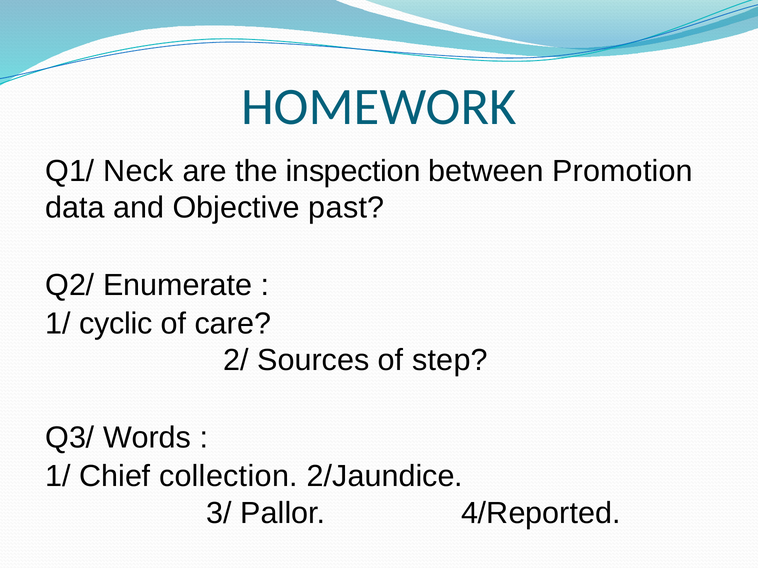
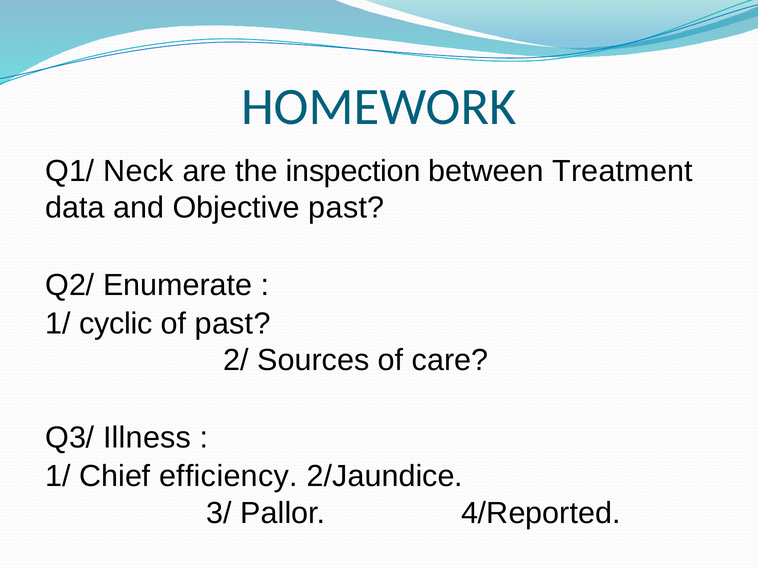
Promotion: Promotion -> Treatment
of care: care -> past
step: step -> care
Words: Words -> Illness
collection: collection -> efficiency
